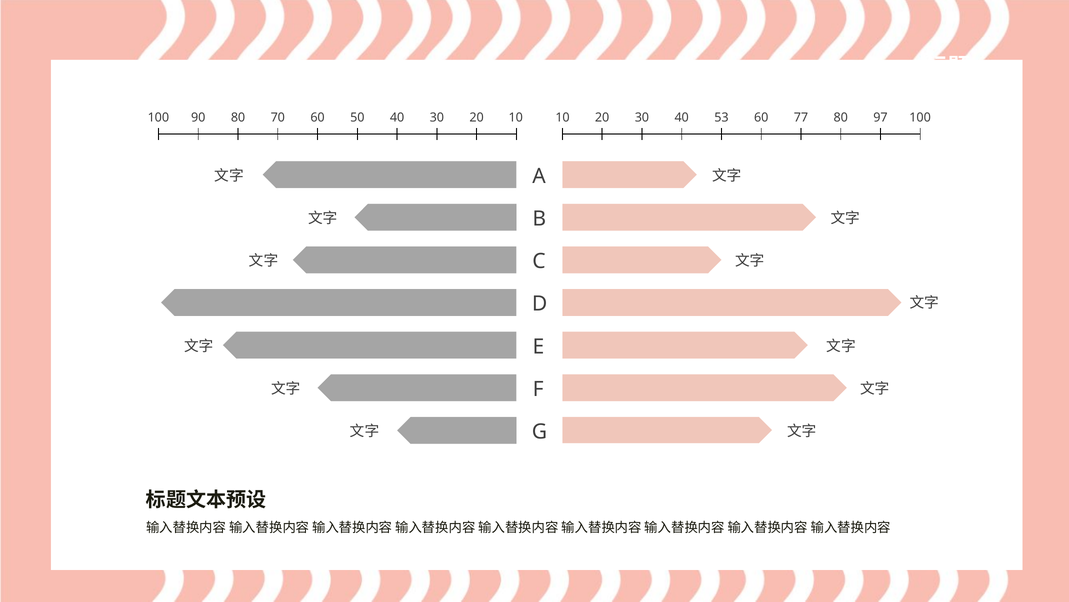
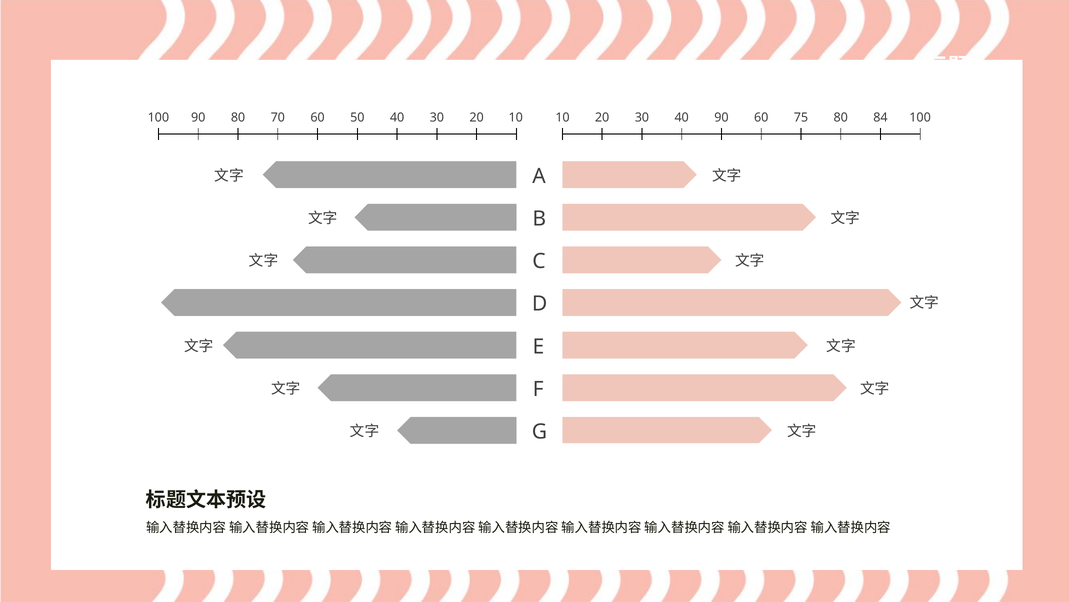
40 53: 53 -> 90
77: 77 -> 75
97: 97 -> 84
